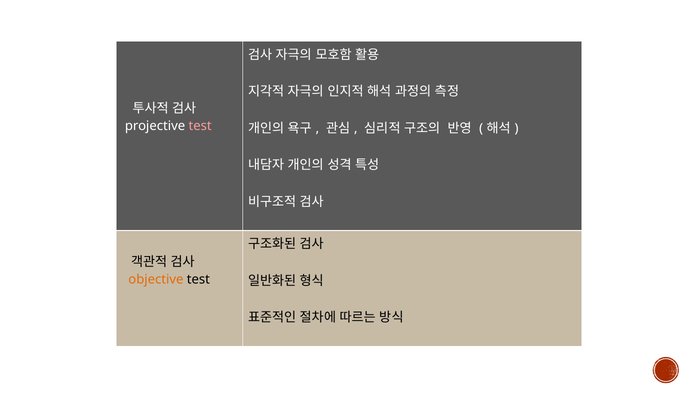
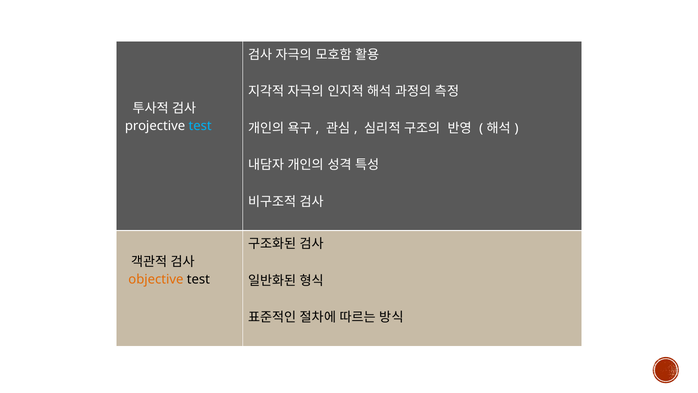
test at (200, 126) colour: pink -> light blue
